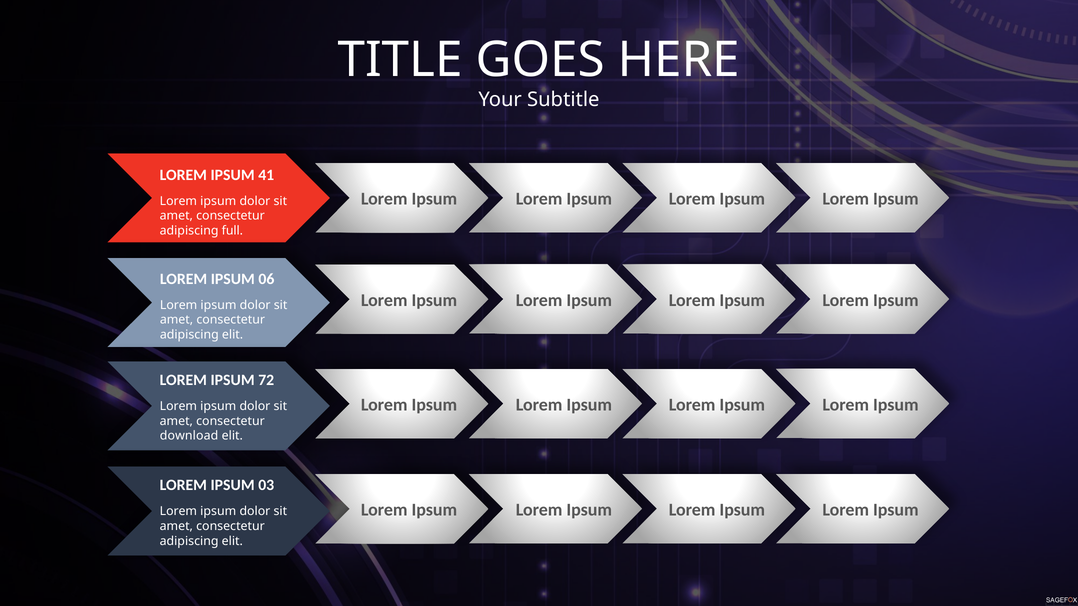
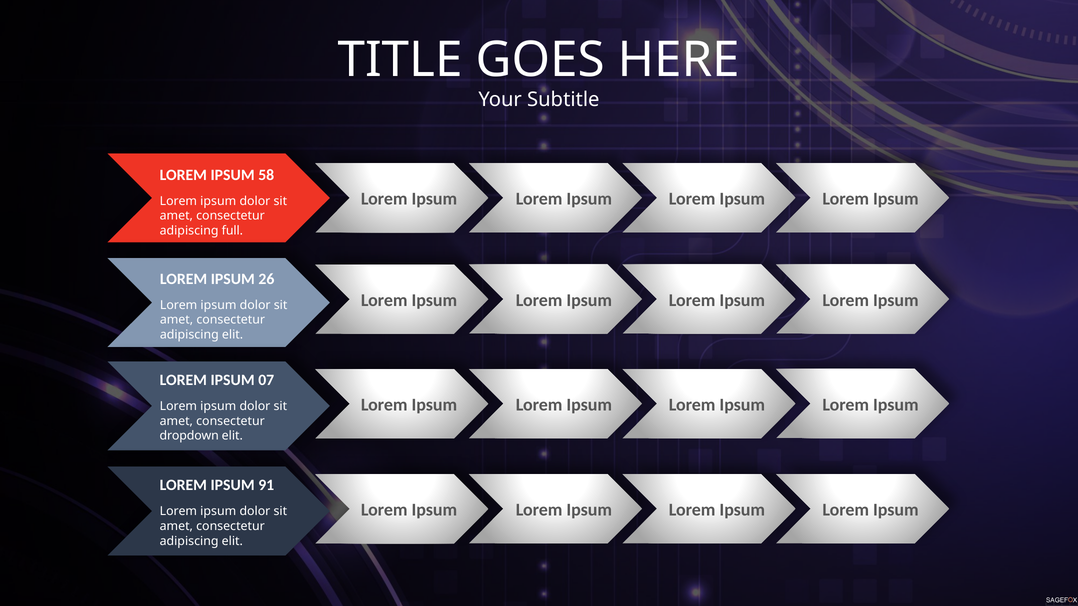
41: 41 -> 58
06: 06 -> 26
72: 72 -> 07
download: download -> dropdown
03: 03 -> 91
